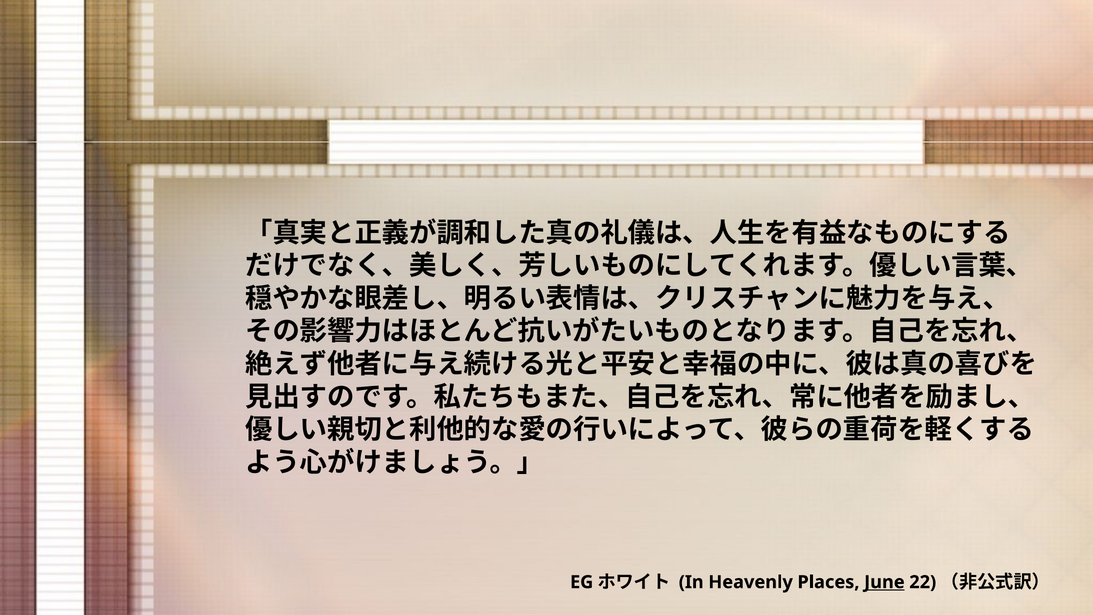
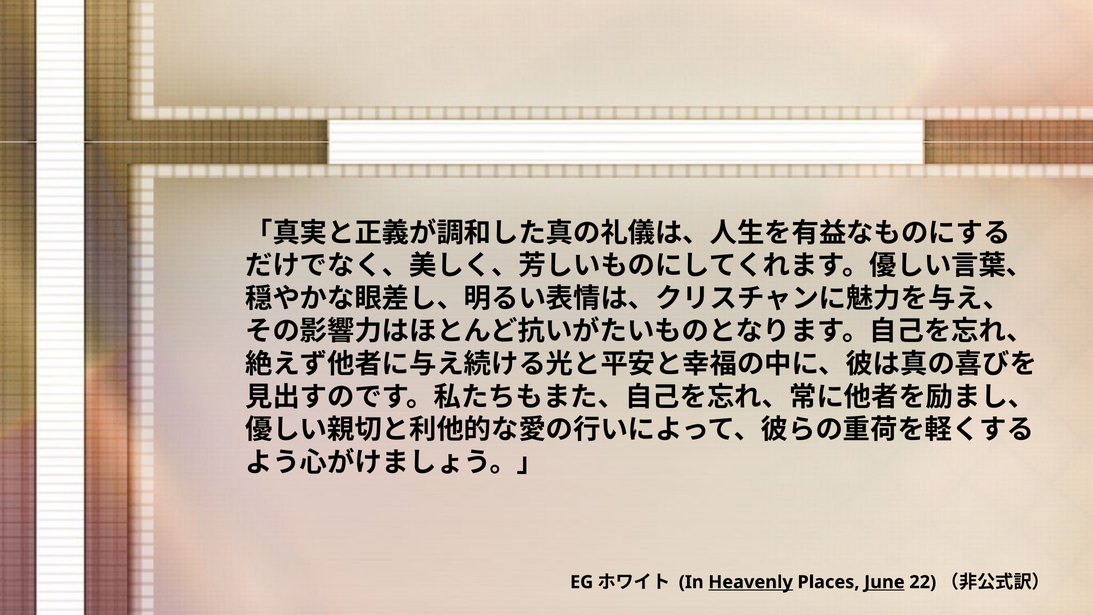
Heavenly underline: none -> present
